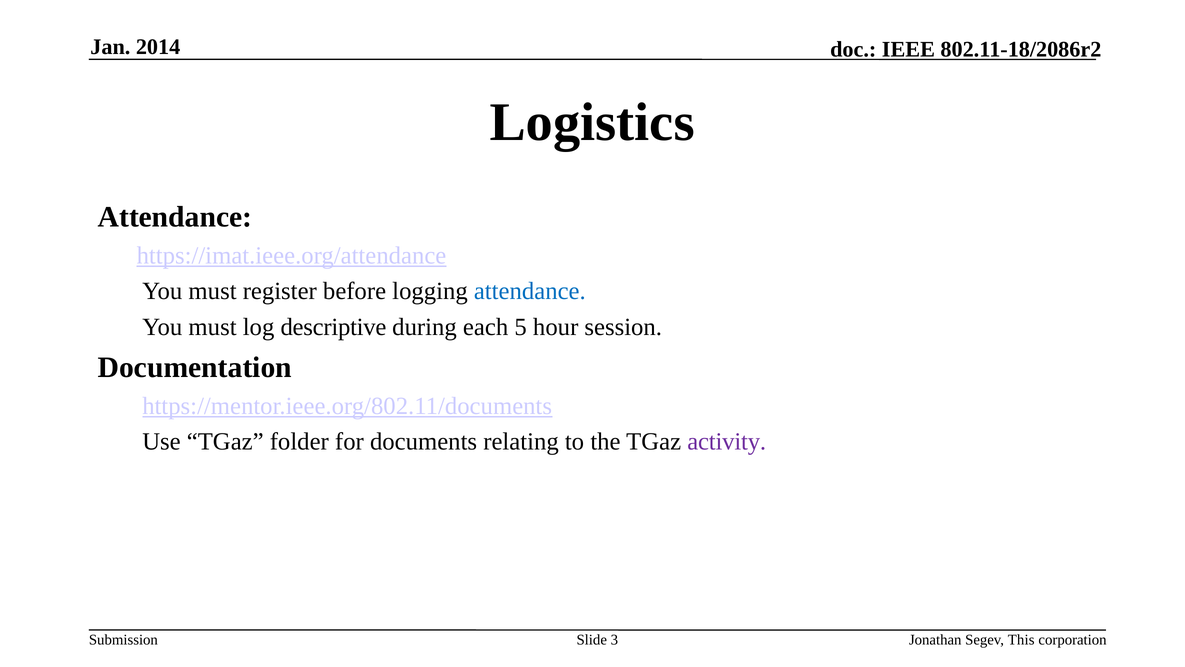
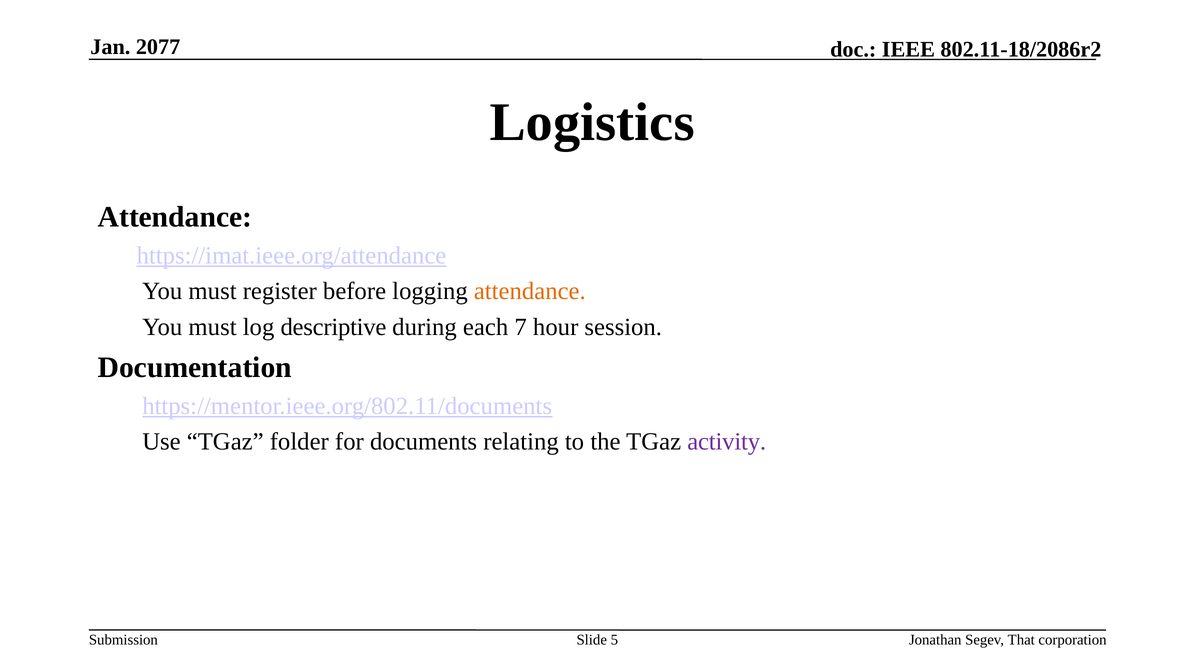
2014: 2014 -> 2077
attendance at (530, 291) colour: blue -> orange
5: 5 -> 7
3: 3 -> 5
This: This -> That
